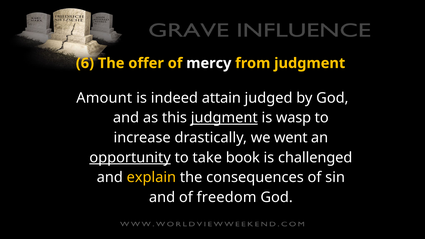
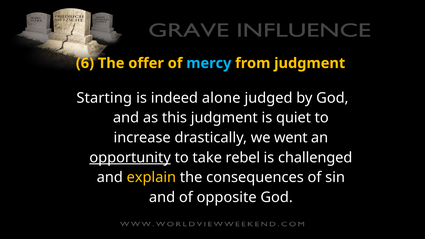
mercy colour: white -> light blue
Amount: Amount -> Starting
attain: attain -> alone
judgment at (224, 118) underline: present -> none
wasp: wasp -> quiet
book: book -> rebel
freedom: freedom -> opposite
